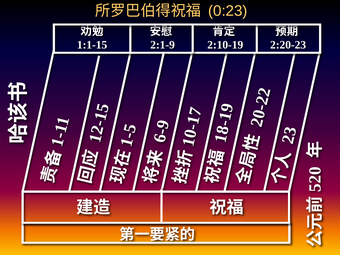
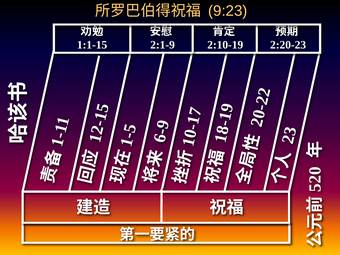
0:23: 0:23 -> 9:23
